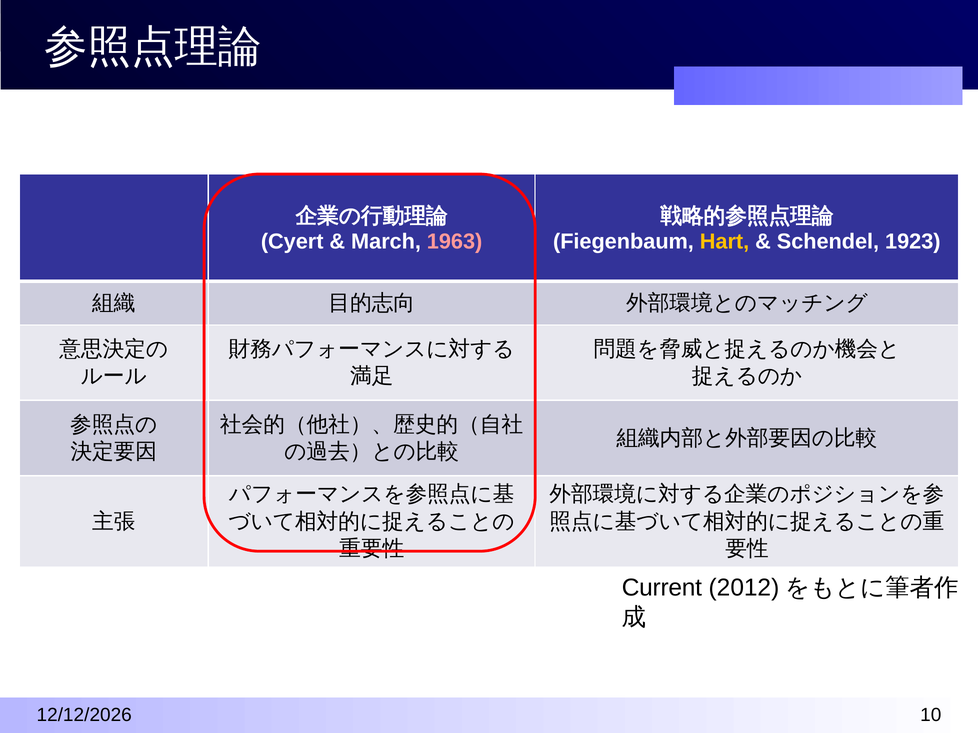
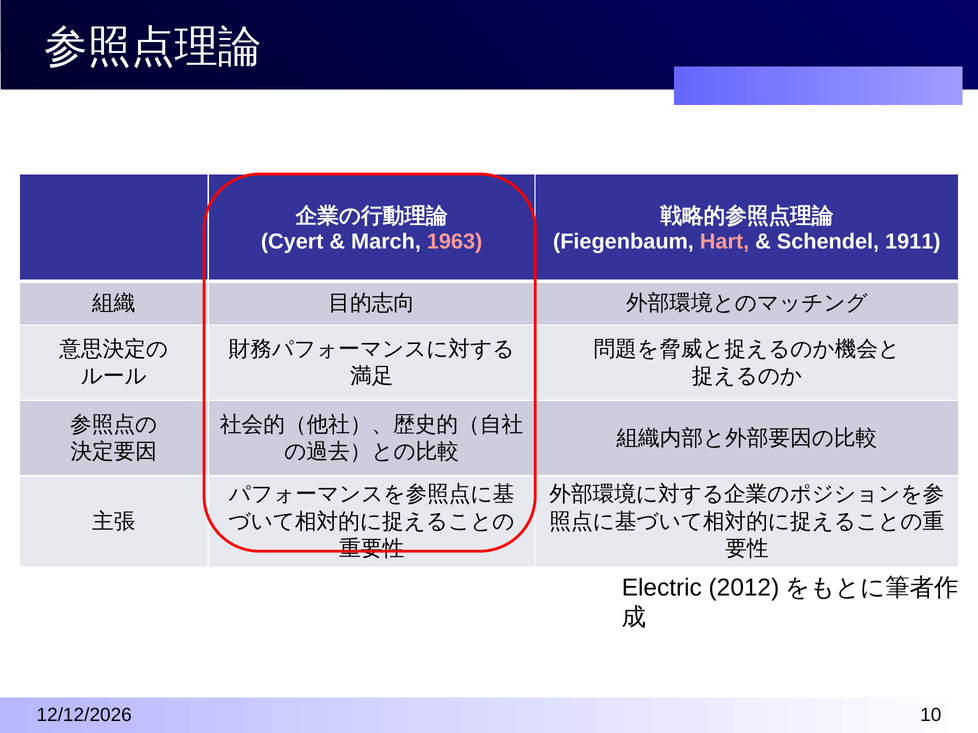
Hart colour: yellow -> pink
1923: 1923 -> 1911
Current: Current -> Electric
